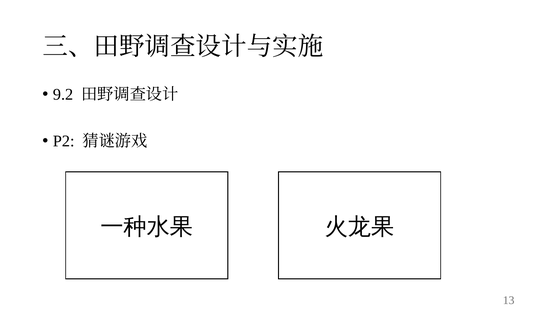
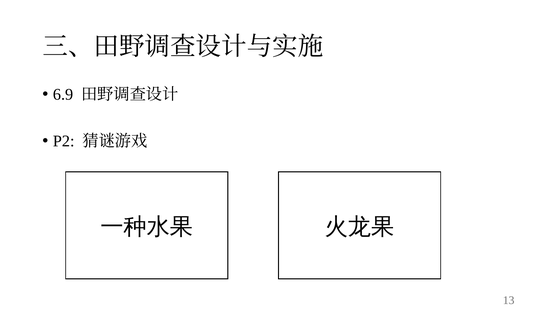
9.2: 9.2 -> 6.9
